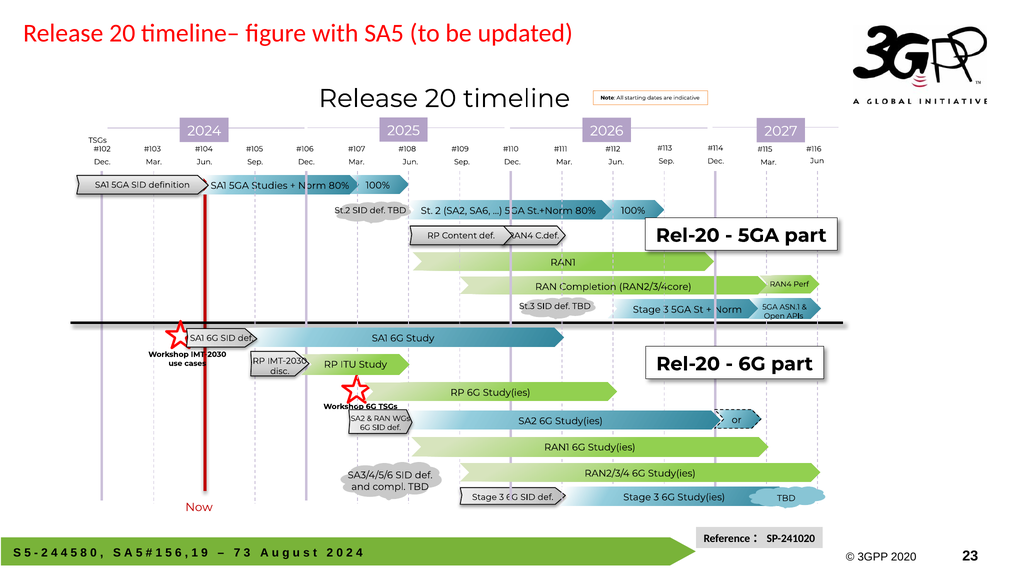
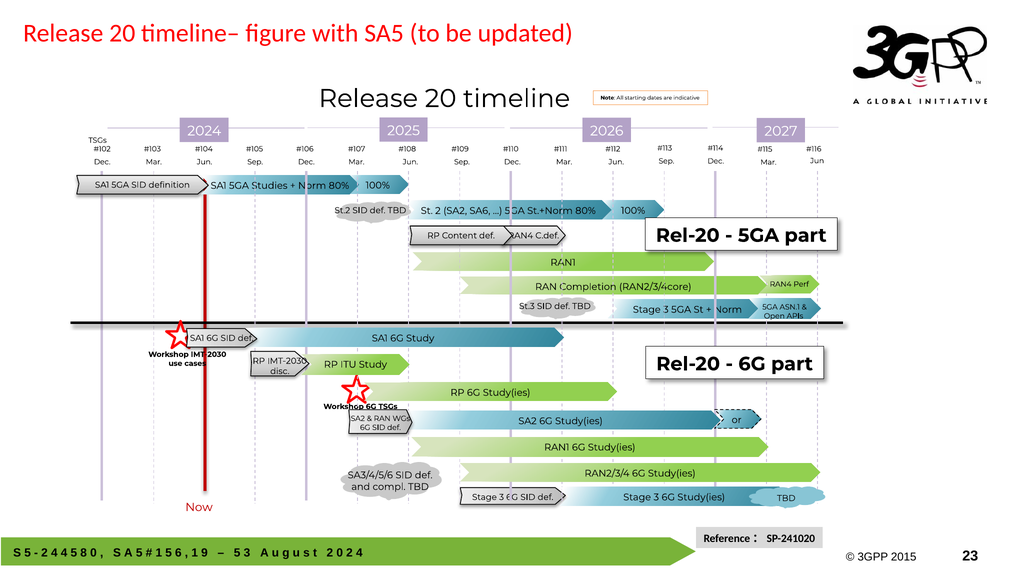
7 at (237, 553): 7 -> 5
2020: 2020 -> 2015
